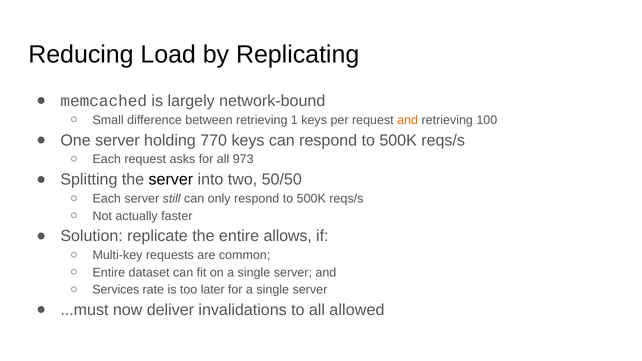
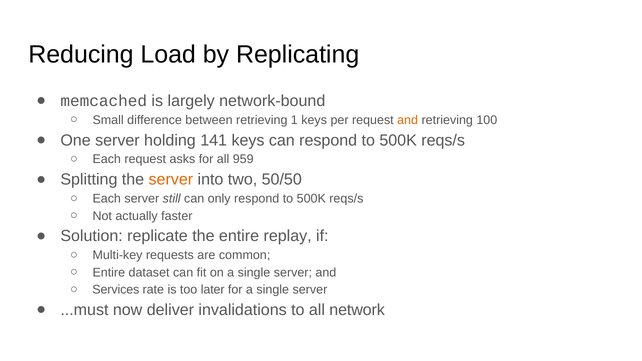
770: 770 -> 141
973: 973 -> 959
server at (171, 180) colour: black -> orange
allows: allows -> replay
allowed: allowed -> network
